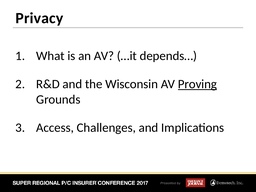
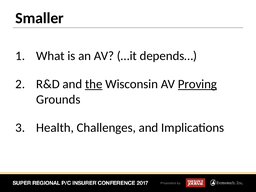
Privacy: Privacy -> Smaller
the underline: none -> present
Access: Access -> Health
